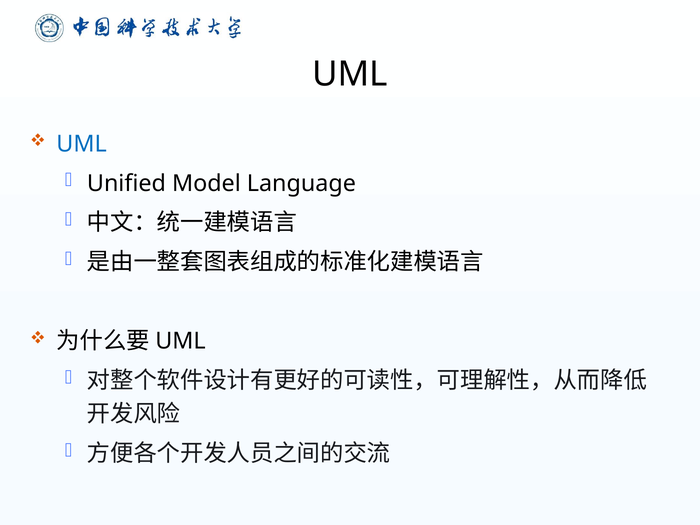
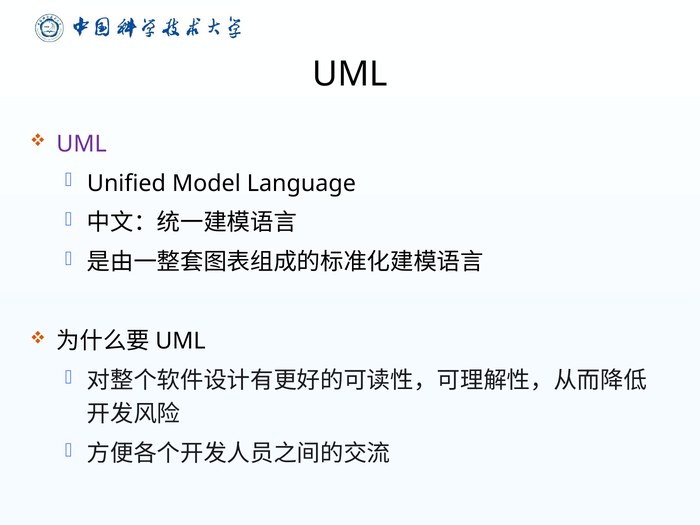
UML at (82, 144) colour: blue -> purple
